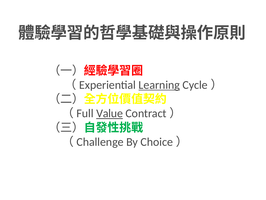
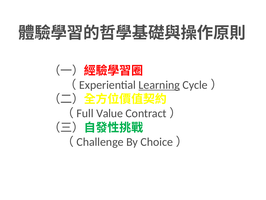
Value underline: present -> none
